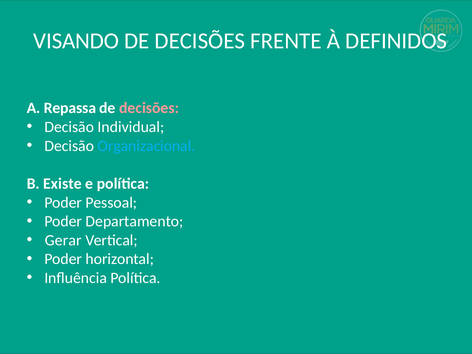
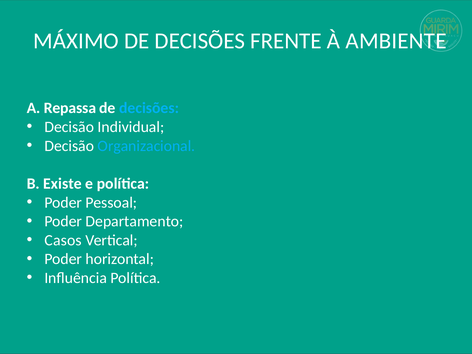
VISANDO: VISANDO -> MÁXIMO
DEFINIDOS: DEFINIDOS -> AMBIENTE
decisões at (149, 108) colour: pink -> light blue
Gerar: Gerar -> Casos
